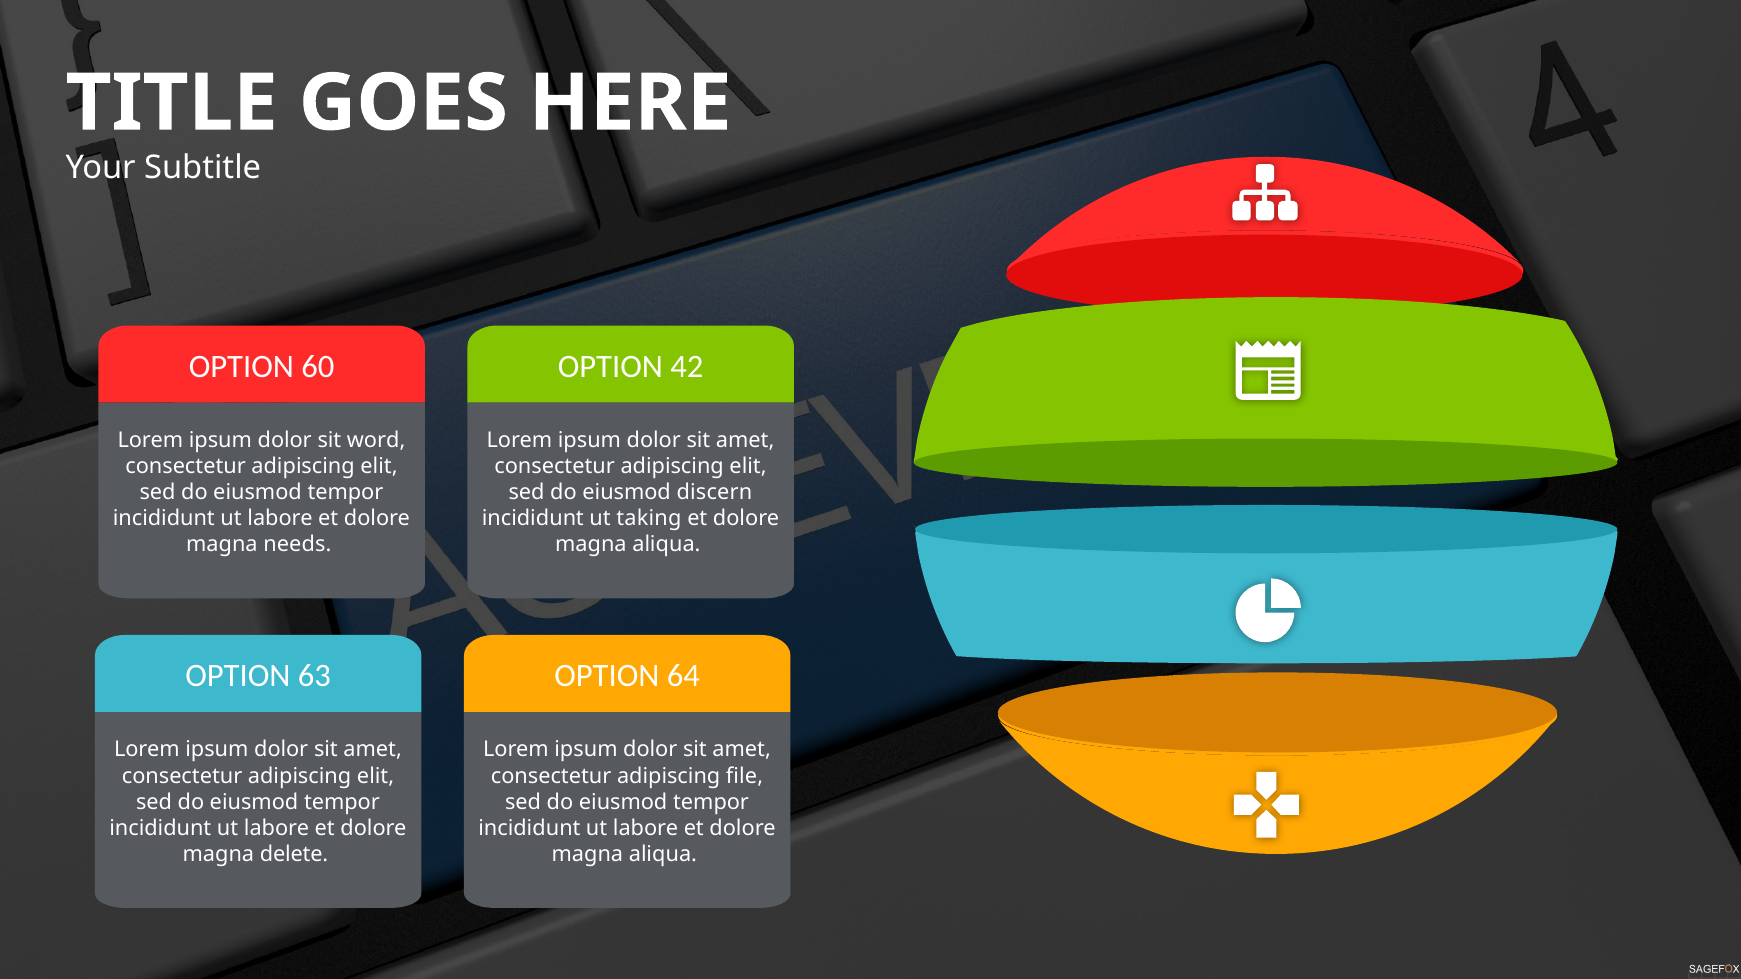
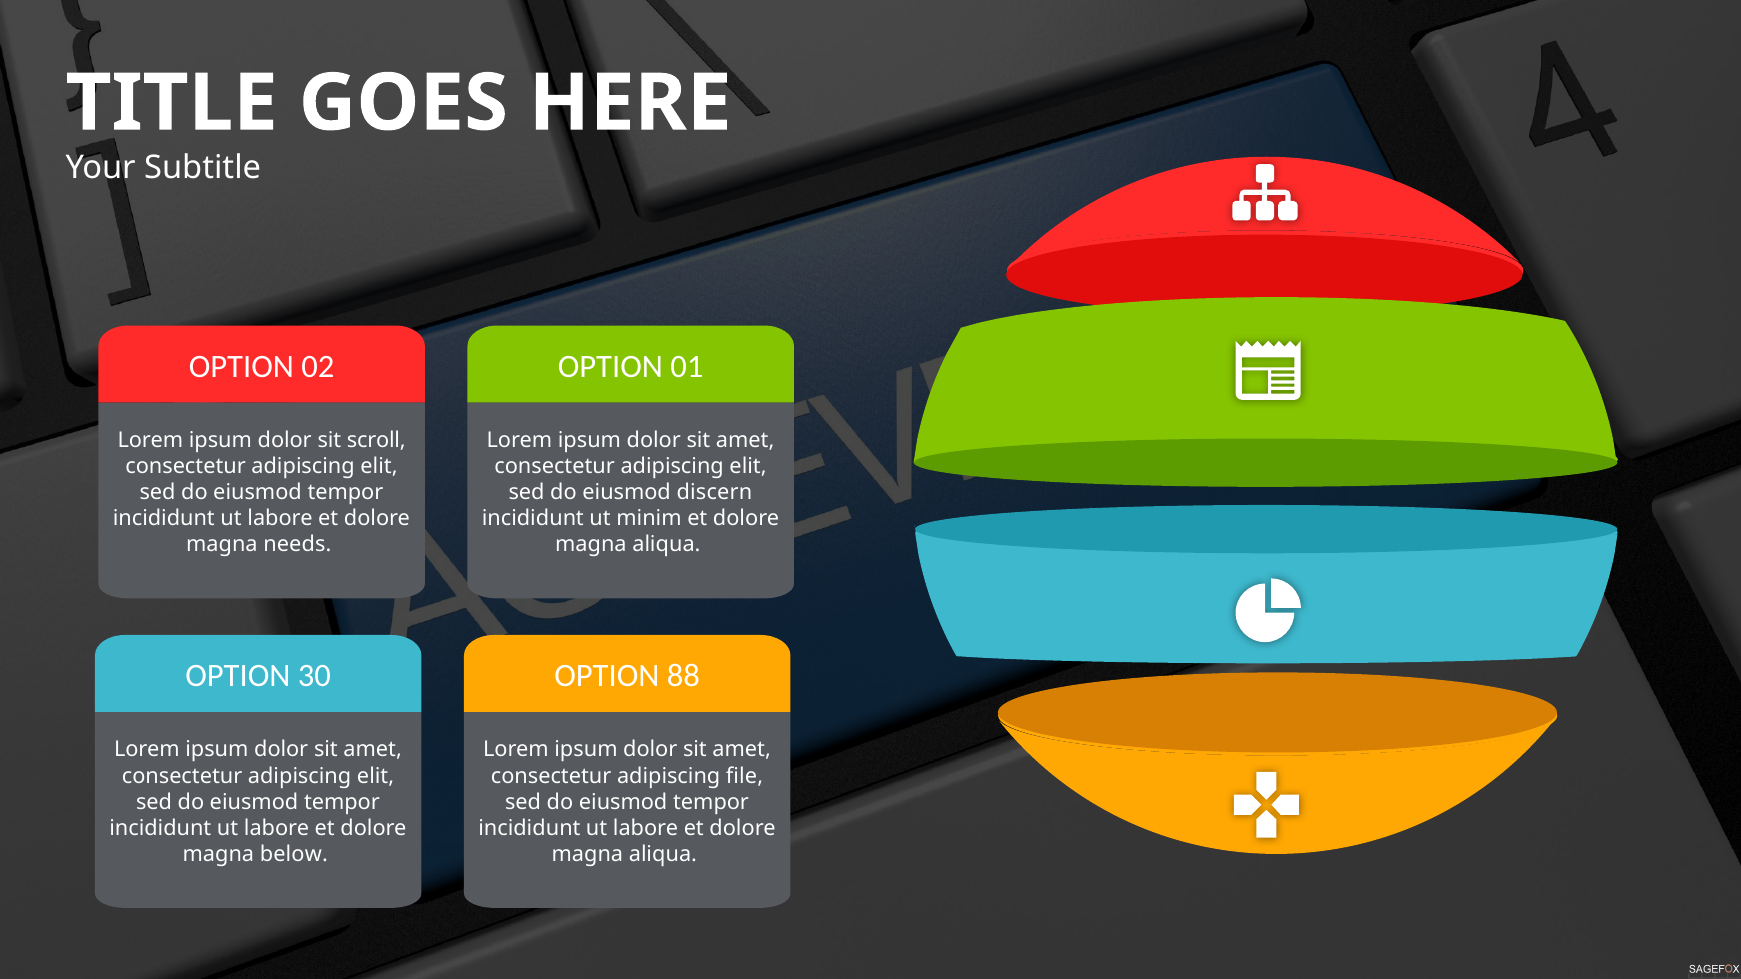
60: 60 -> 02
42: 42 -> 01
word: word -> scroll
taking: taking -> minim
63: 63 -> 30
64: 64 -> 88
delete: delete -> below
